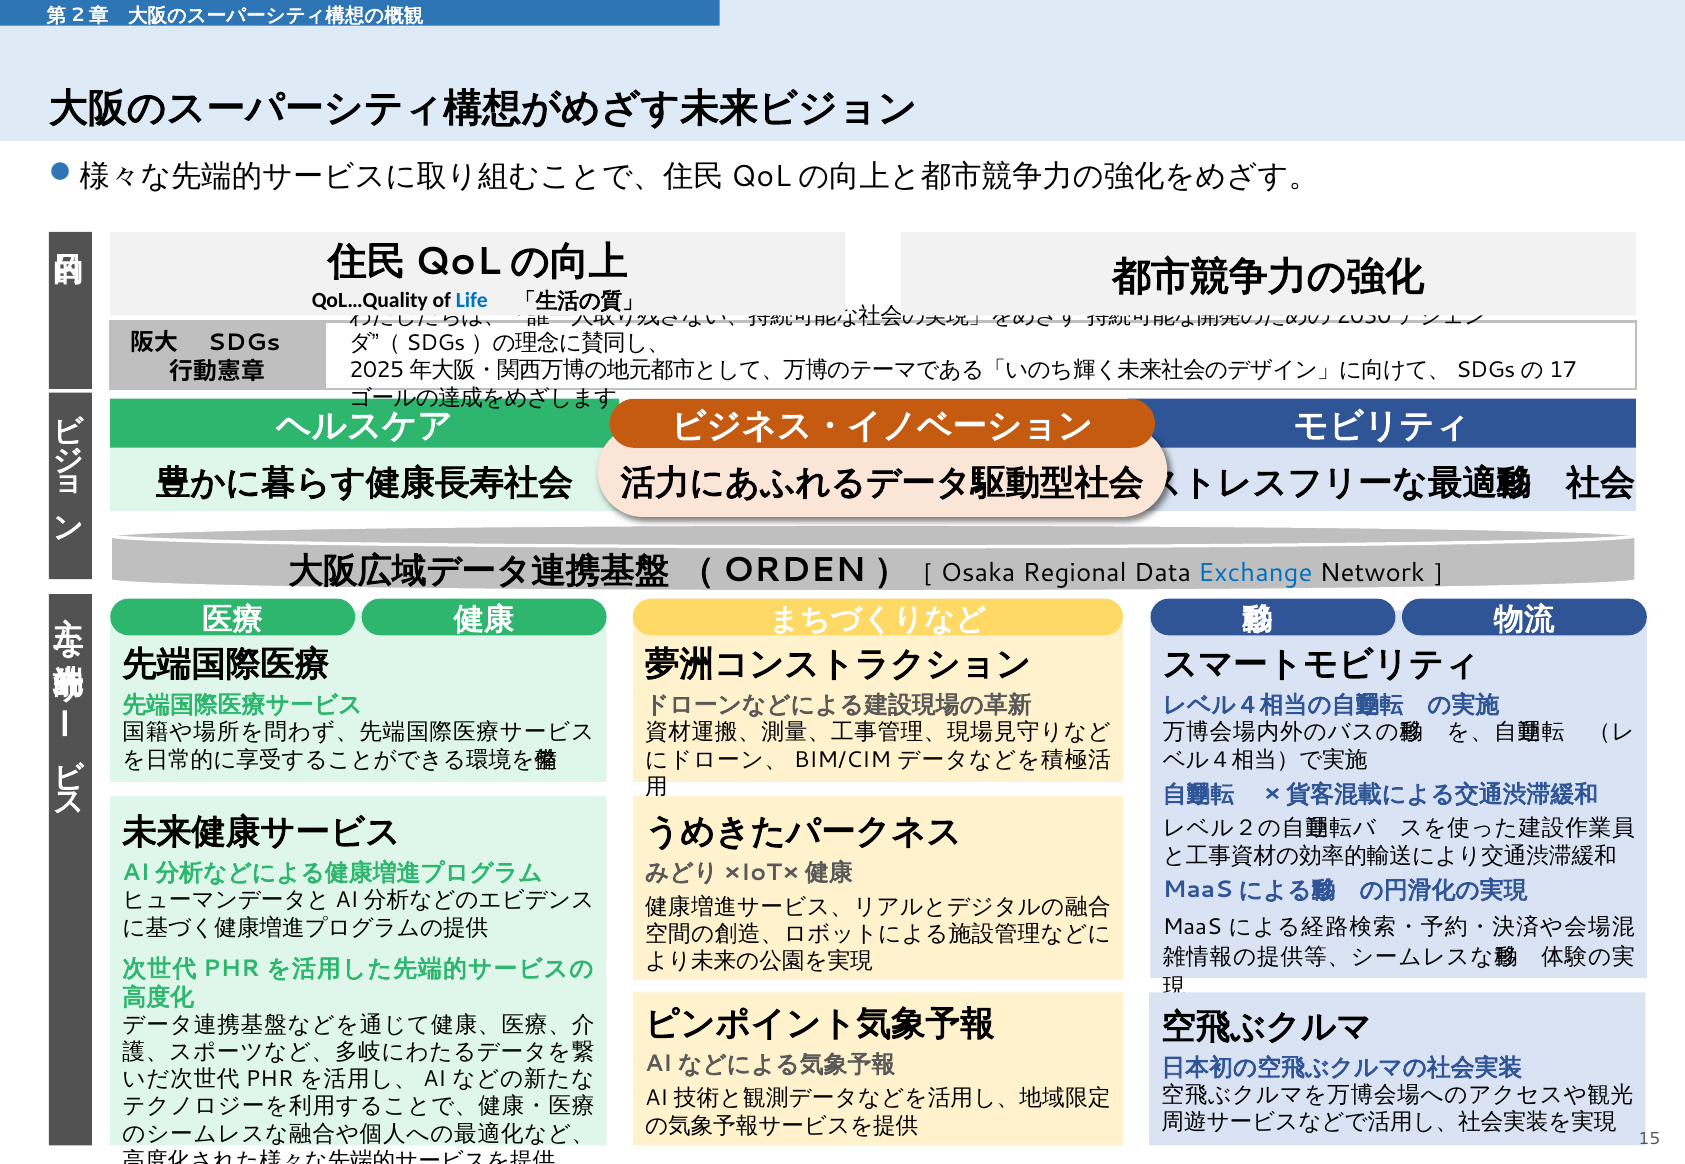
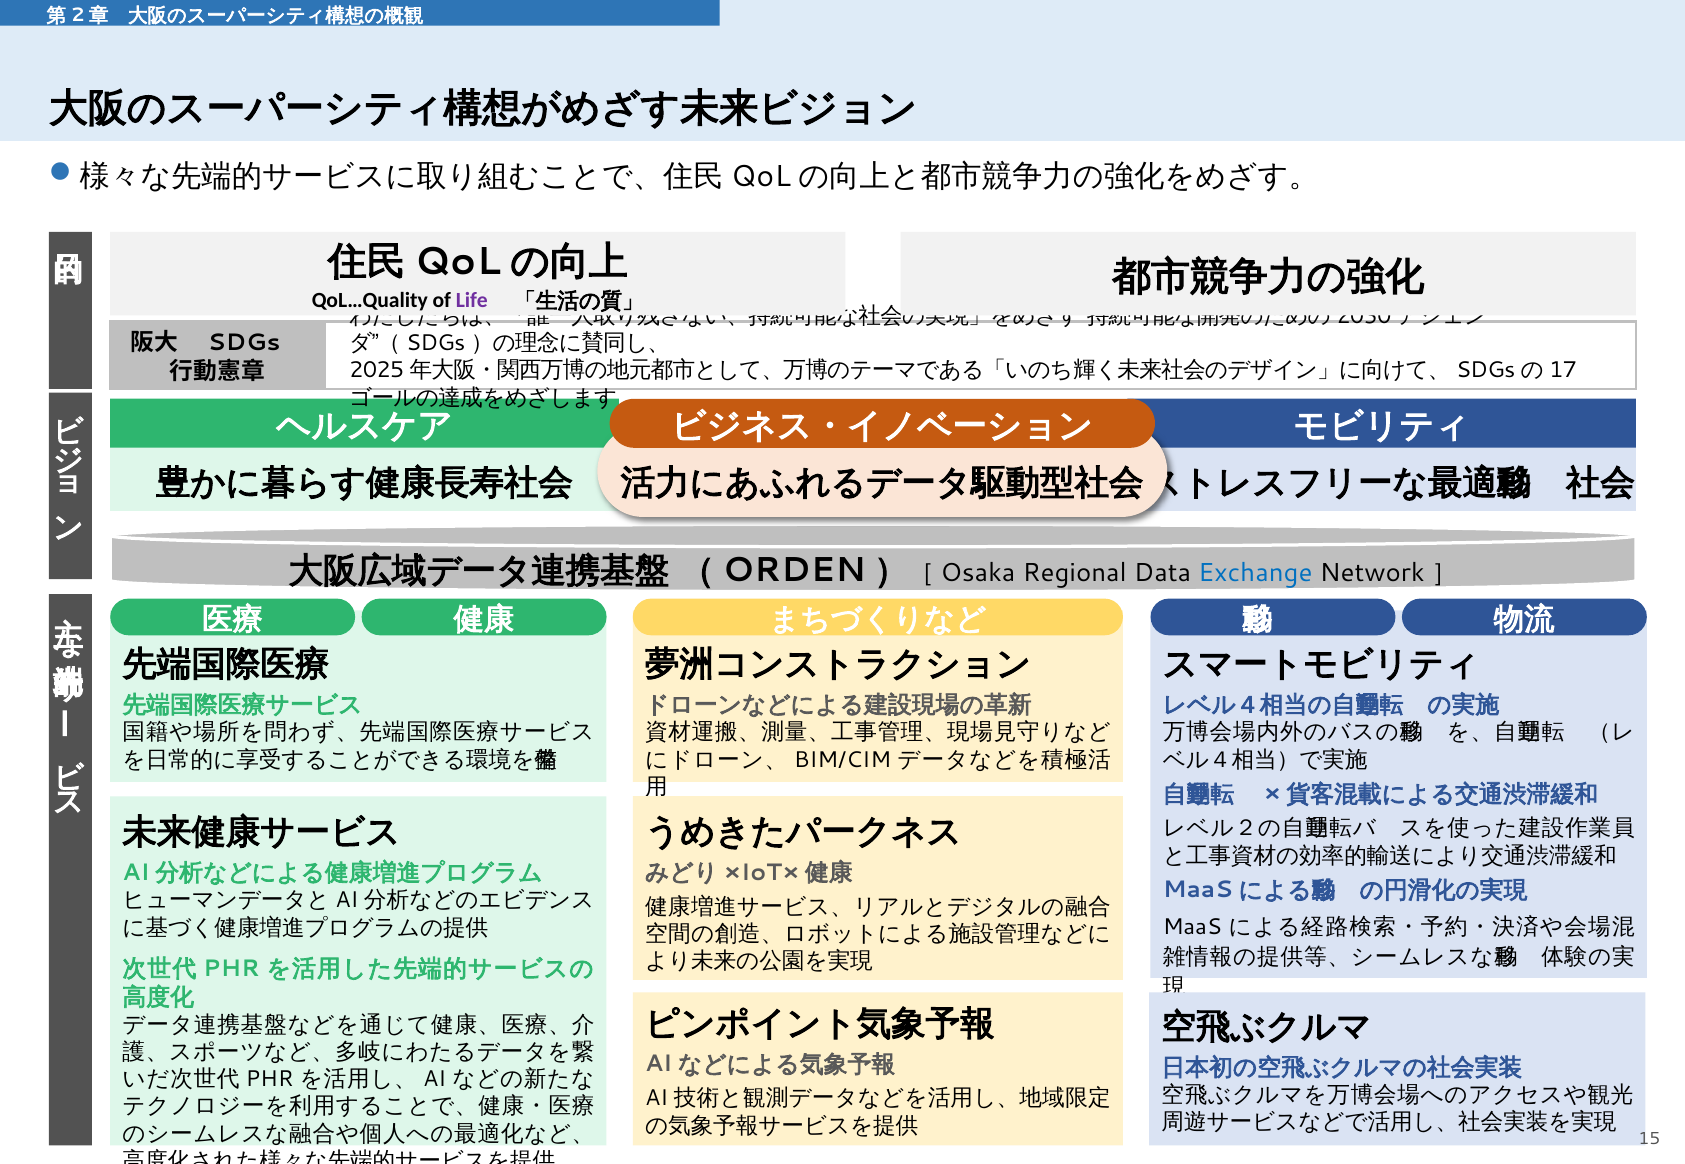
Life colour: blue -> purple
